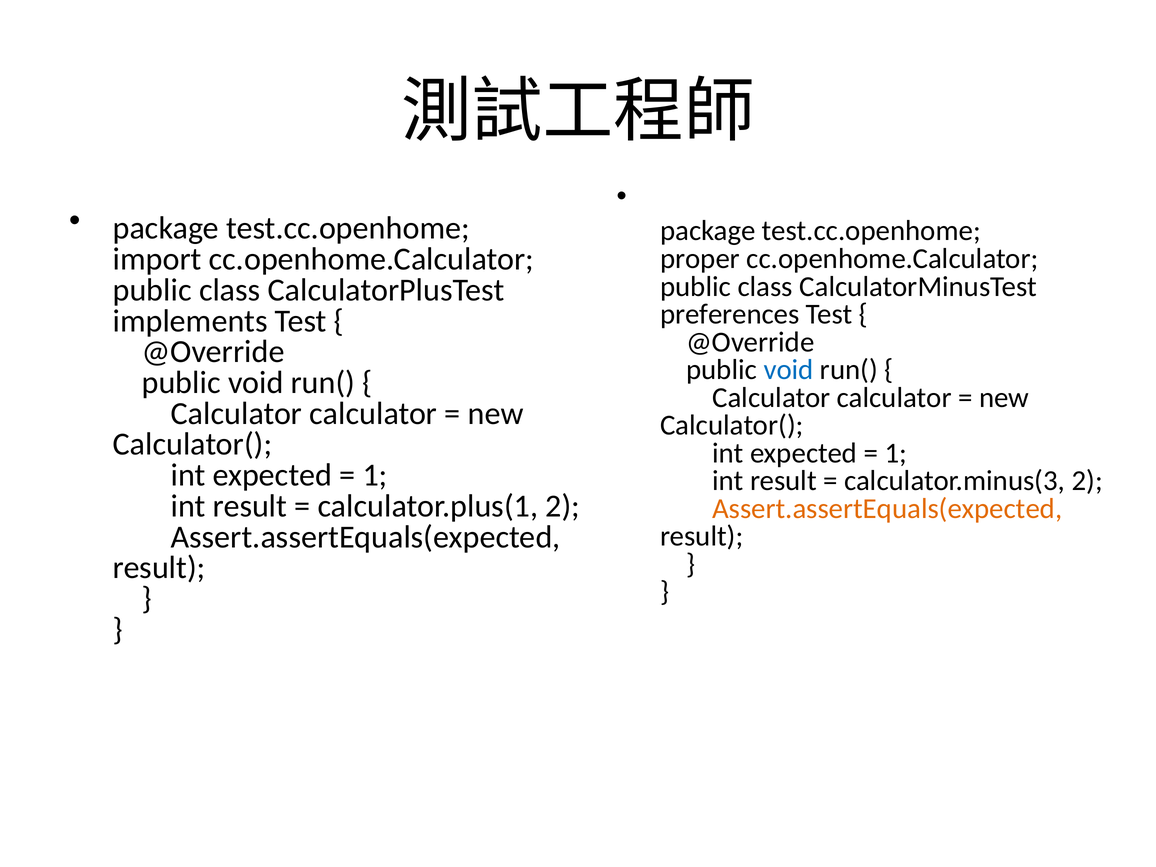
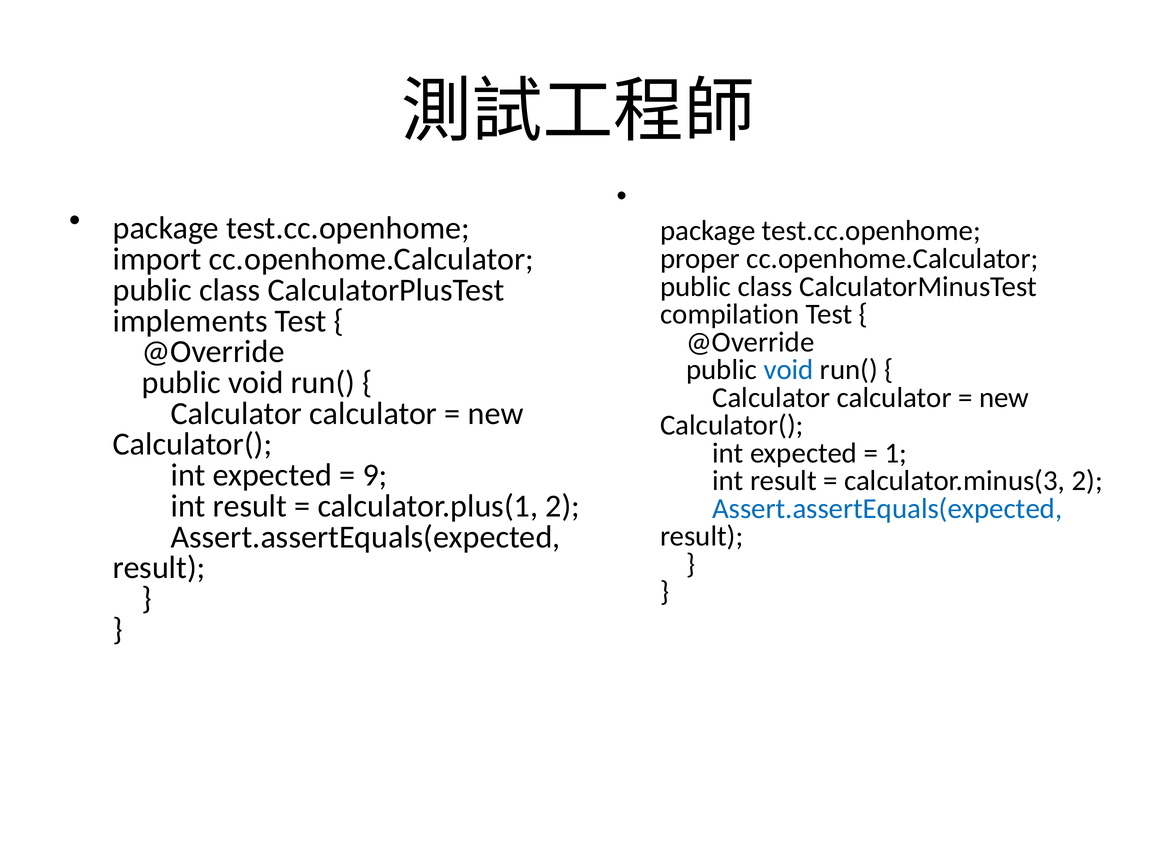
preferences: preferences -> compilation
1 at (375, 475): 1 -> 9
Assert.assertEquals(expected at (887, 509) colour: orange -> blue
